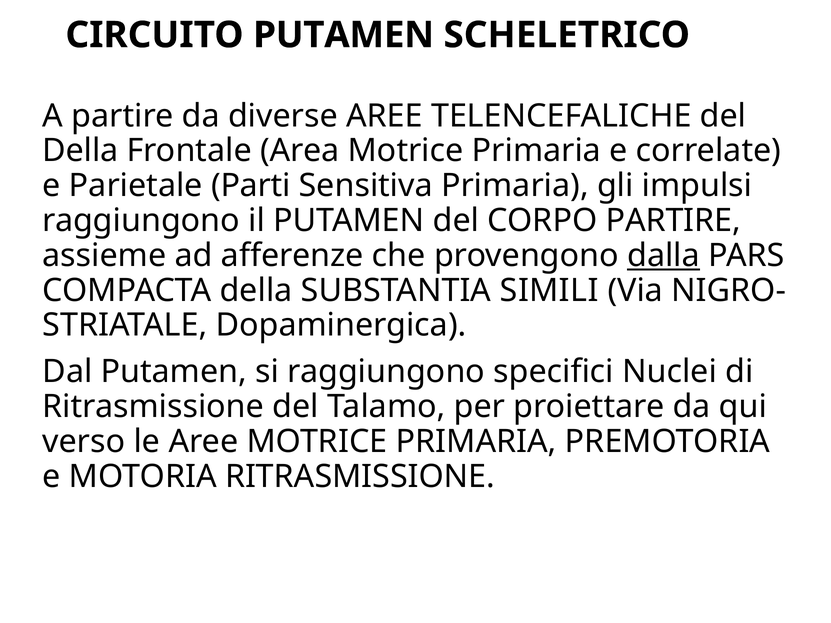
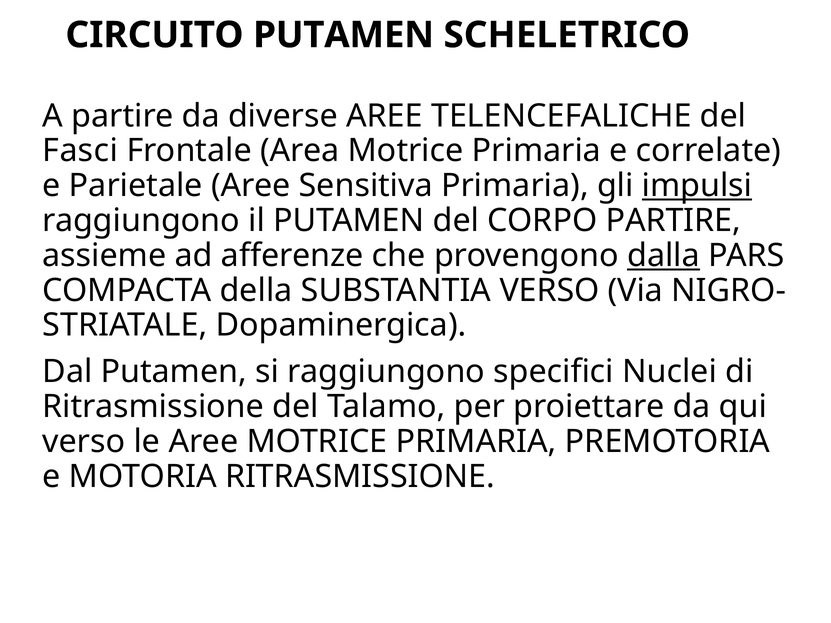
Della at (80, 151): Della -> Fasci
Parietale Parti: Parti -> Aree
impulsi underline: none -> present
SUBSTANTIA SIMILI: SIMILI -> VERSO
